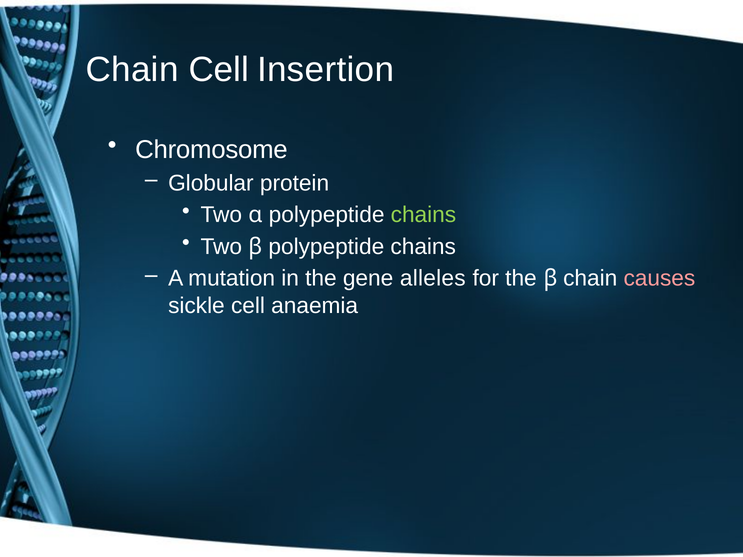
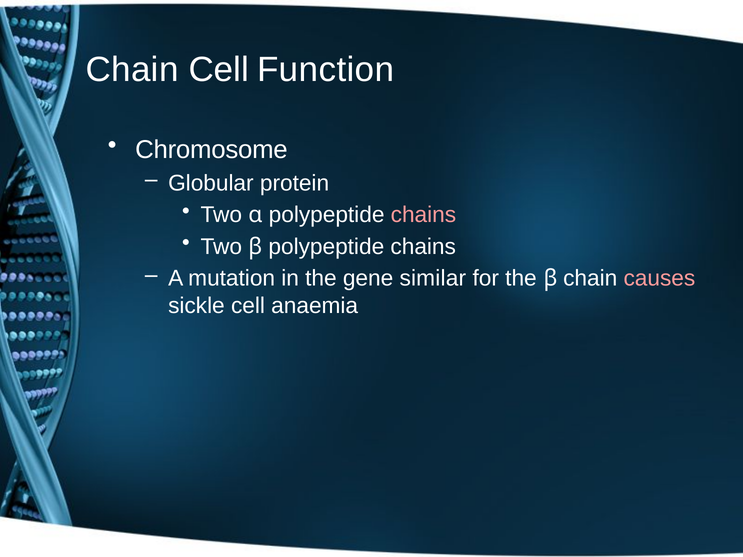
Insertion: Insertion -> Function
chains at (423, 215) colour: light green -> pink
alleles: alleles -> similar
